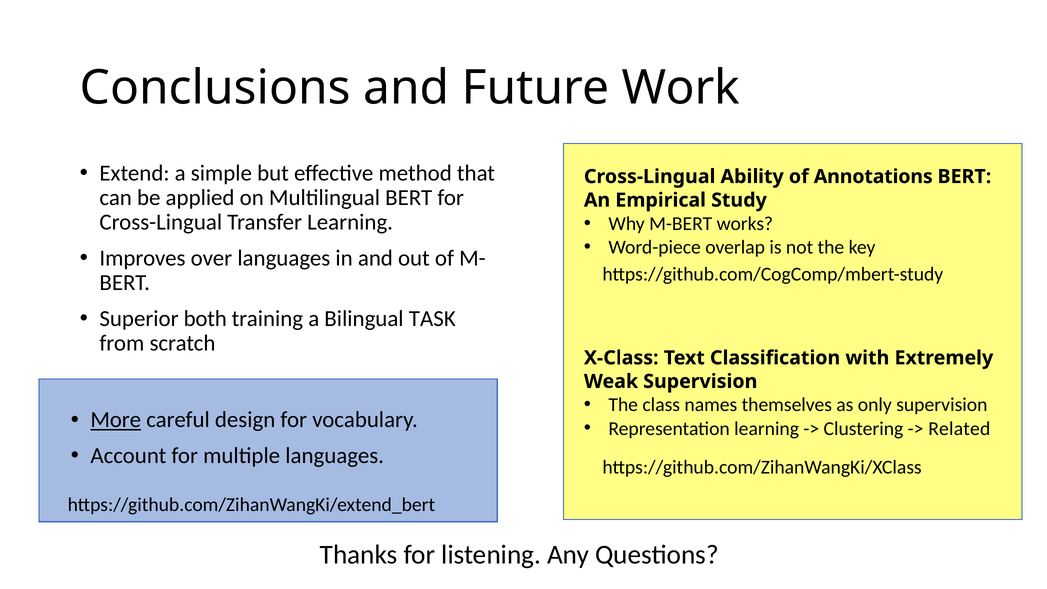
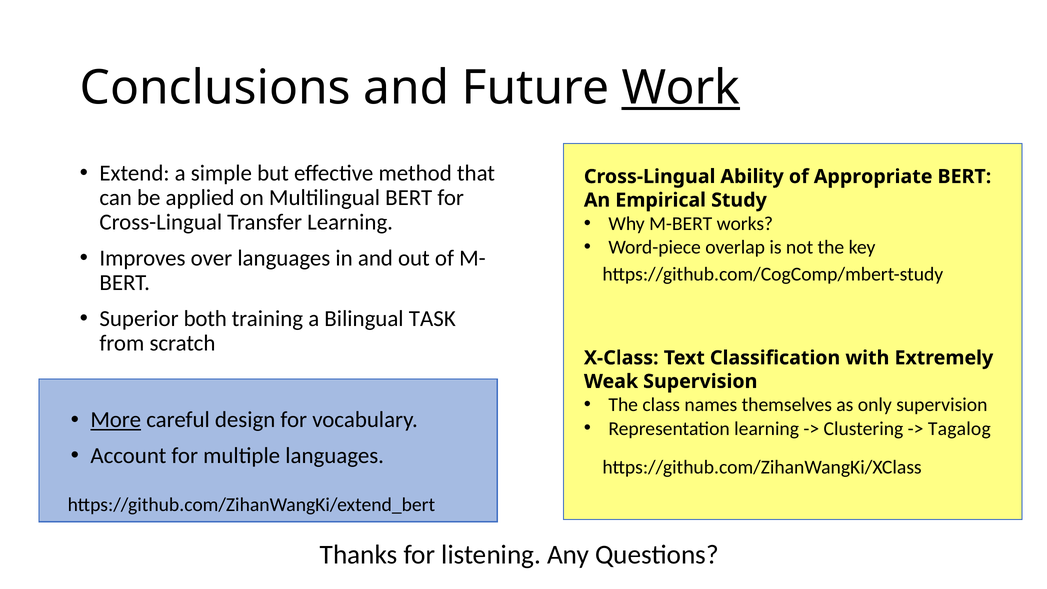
Work underline: none -> present
Annotations: Annotations -> Appropriate
Related: Related -> Tagalog
